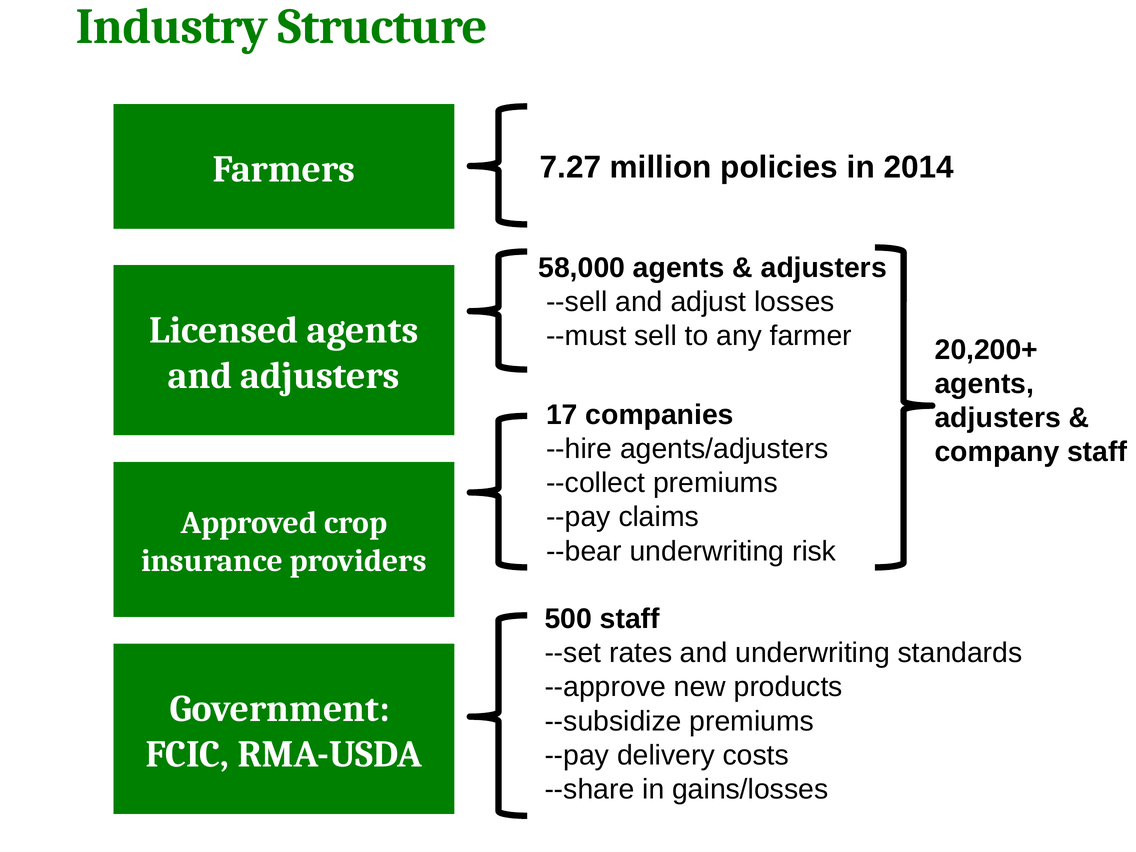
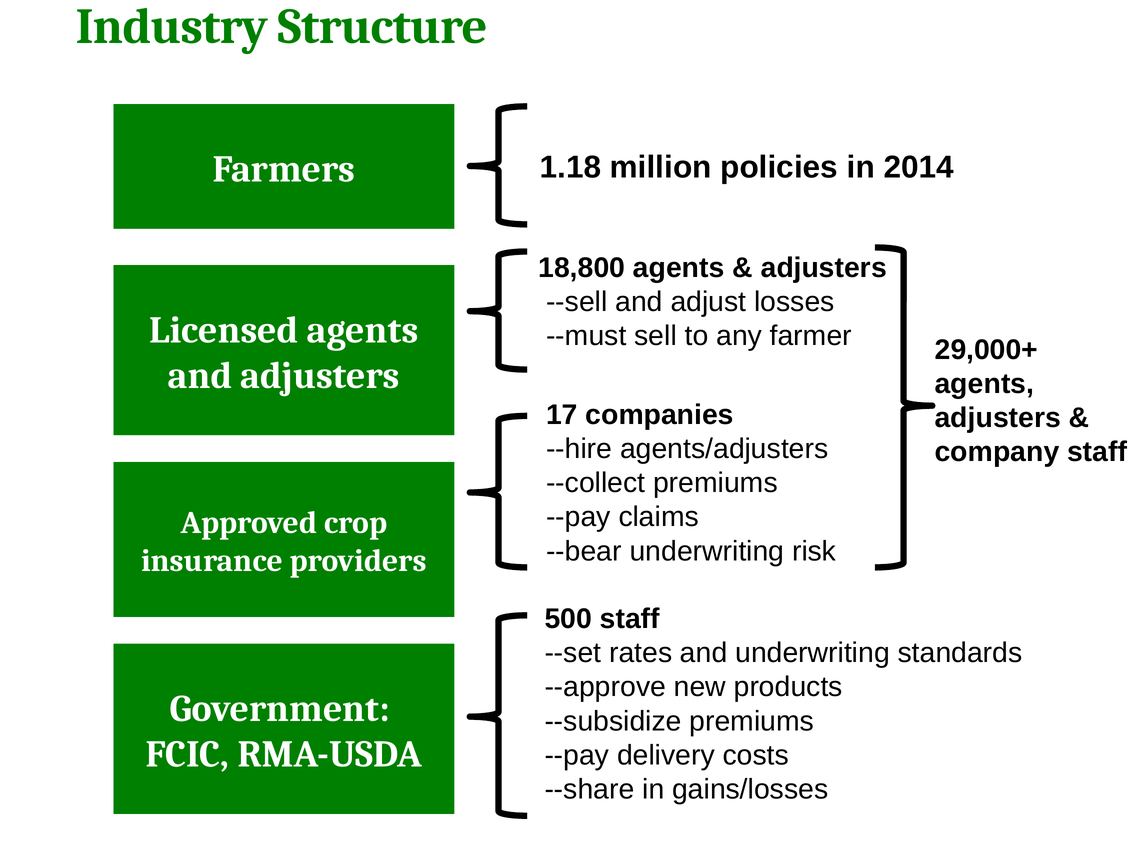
7.27: 7.27 -> 1.18
58,000: 58,000 -> 18,800
20,200+: 20,200+ -> 29,000+
